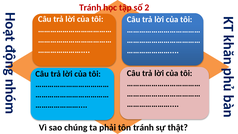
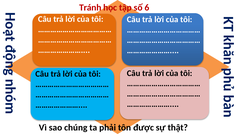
2: 2 -> 6
tôn tránh: tránh -> được
